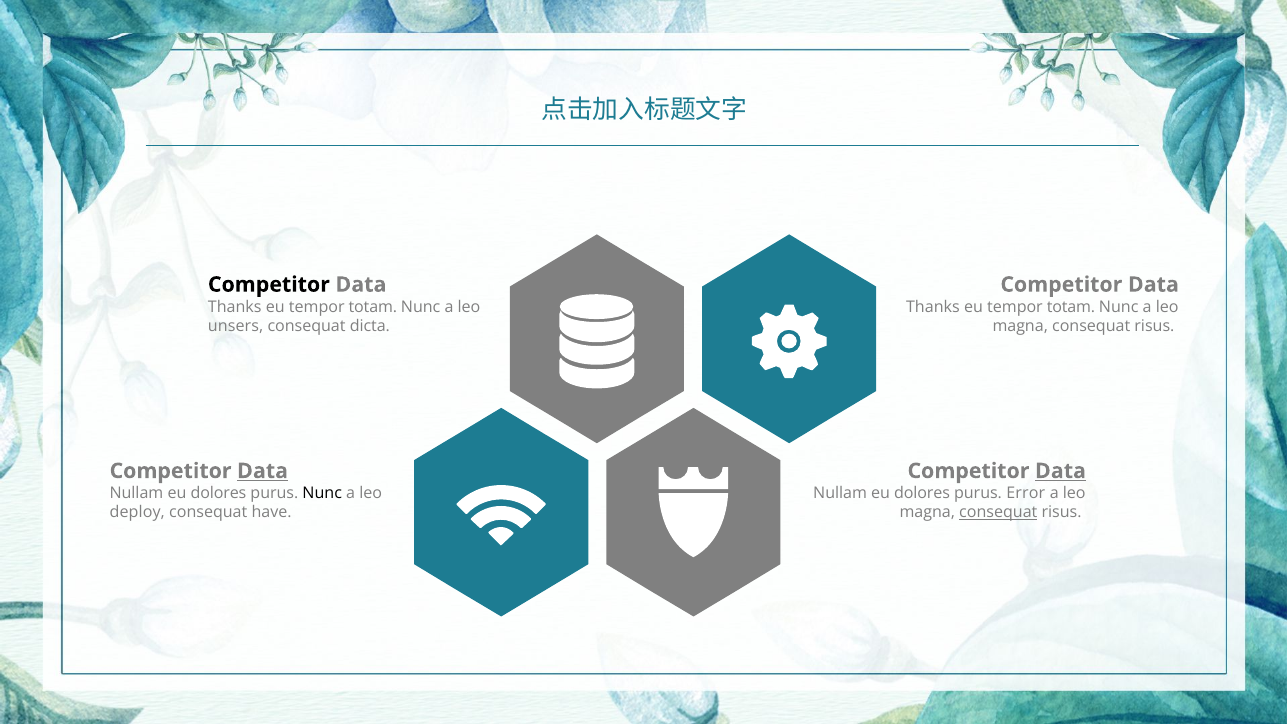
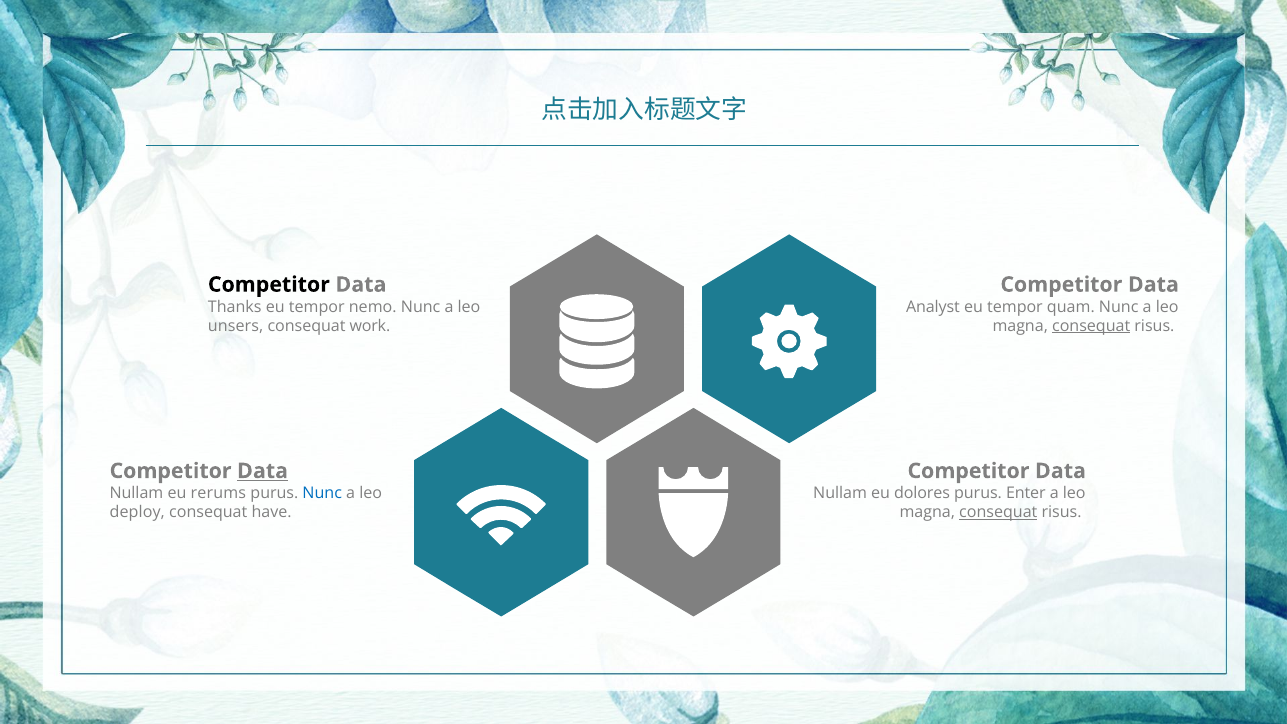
totam at (373, 307): totam -> nemo
Thanks at (933, 307): Thanks -> Analyst
totam at (1071, 307): totam -> quam
dicta: dicta -> work
consequat at (1091, 326) underline: none -> present
Data at (1060, 471) underline: present -> none
dolores at (218, 493): dolores -> rerums
Nunc at (322, 493) colour: black -> blue
Error: Error -> Enter
